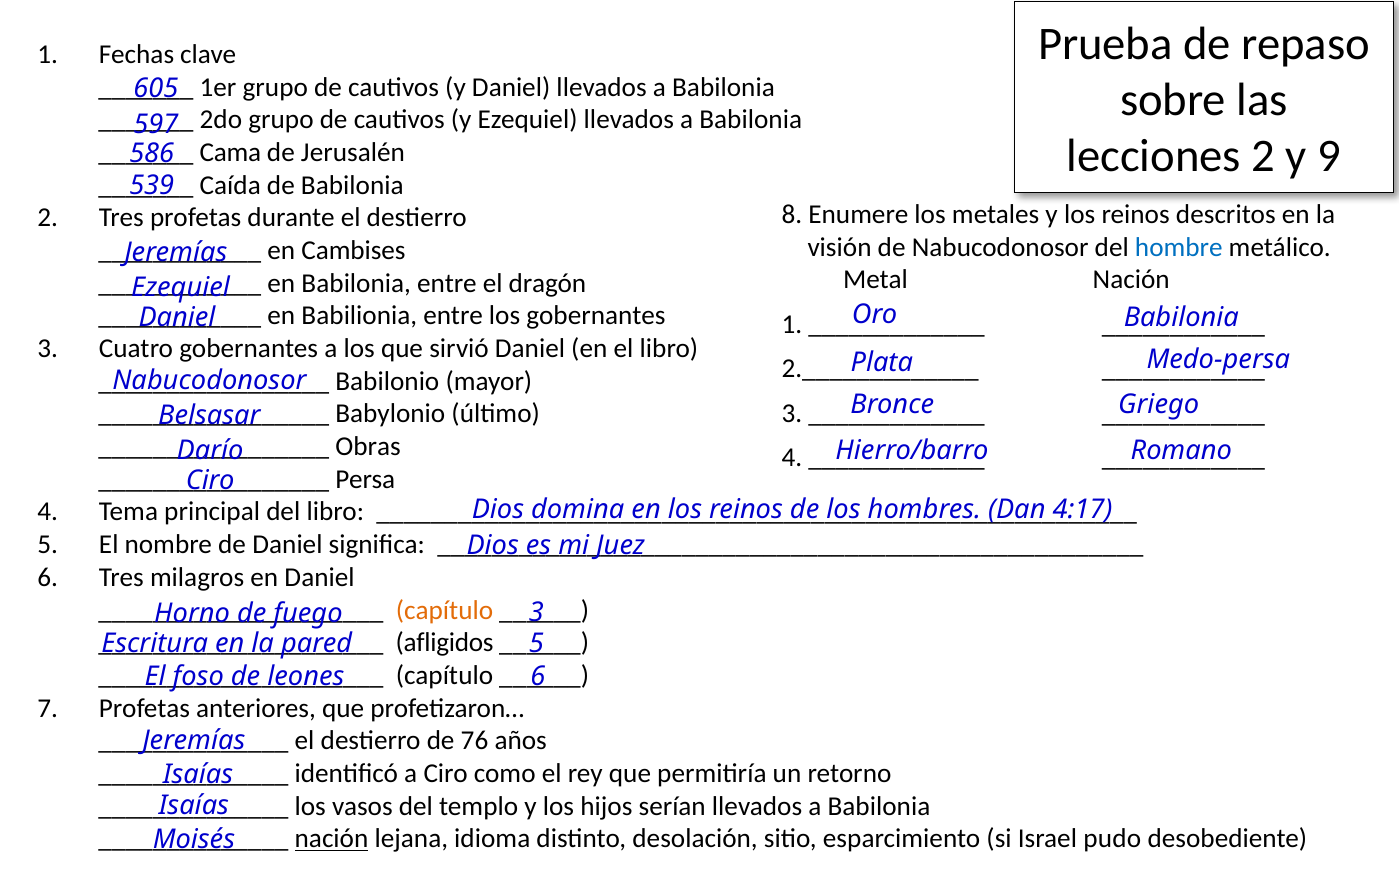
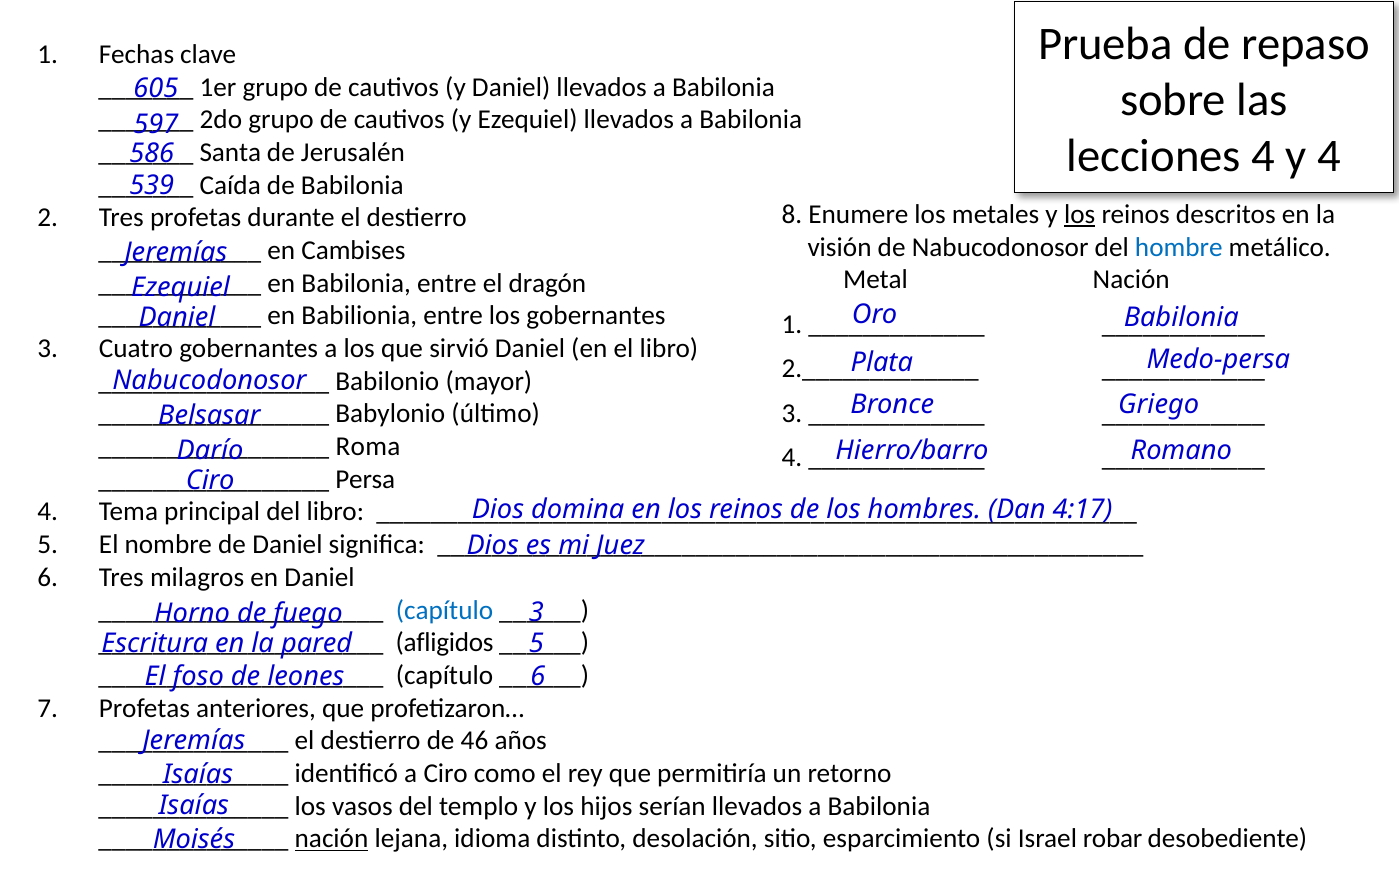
lecciones 2: 2 -> 4
y 9: 9 -> 4
Cama: Cama -> Santa
los at (1080, 214) underline: none -> present
Obras: Obras -> Roma
capítulo at (444, 610) colour: orange -> blue
76: 76 -> 46
pudo: pudo -> robar
